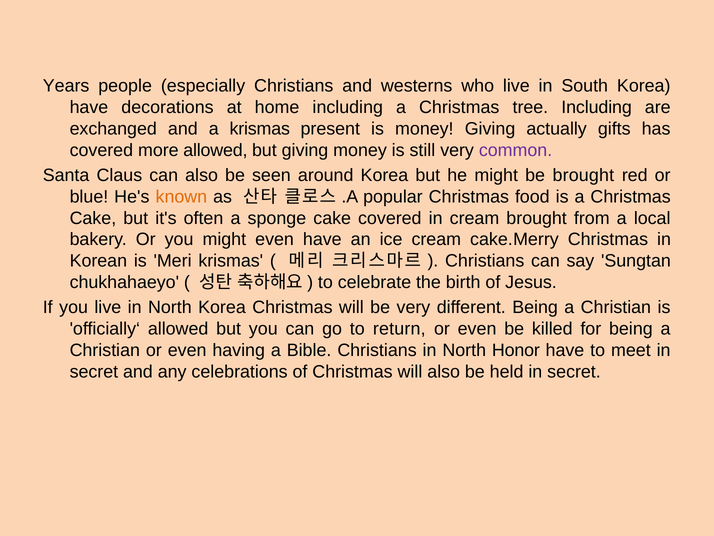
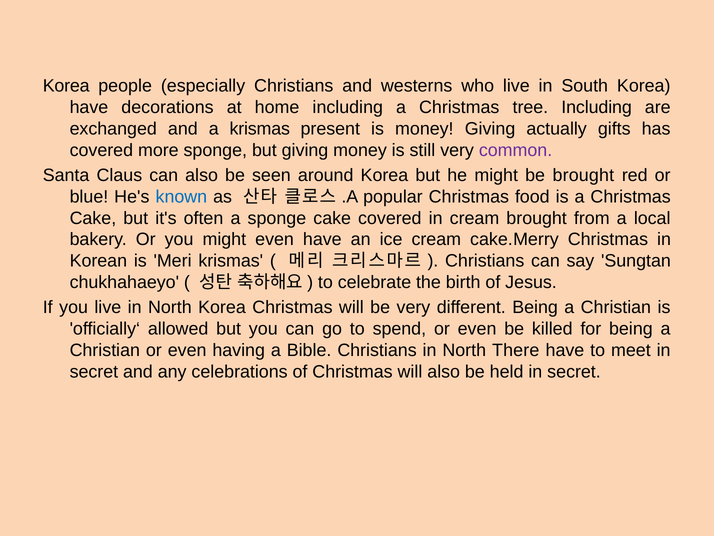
Years at (66, 86): Years -> Korea
more allowed: allowed -> sponge
known colour: orange -> blue
return: return -> spend
Honor: Honor -> There
